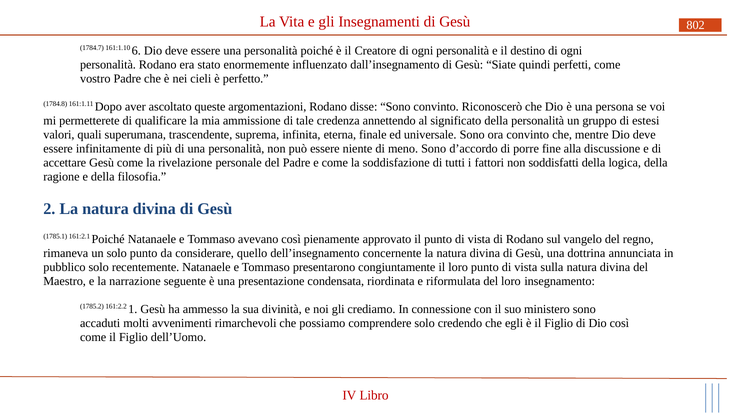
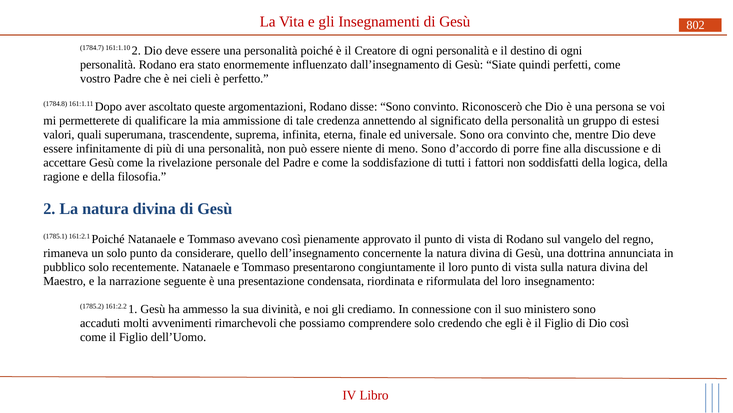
161:1.10 6: 6 -> 2
